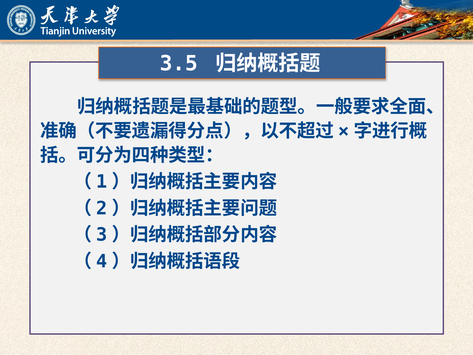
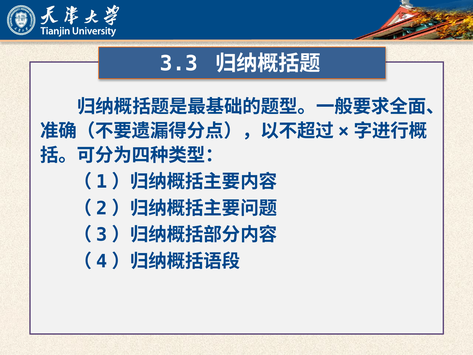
3.5: 3.5 -> 3.3
